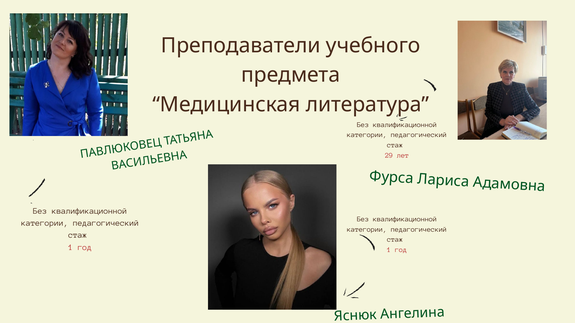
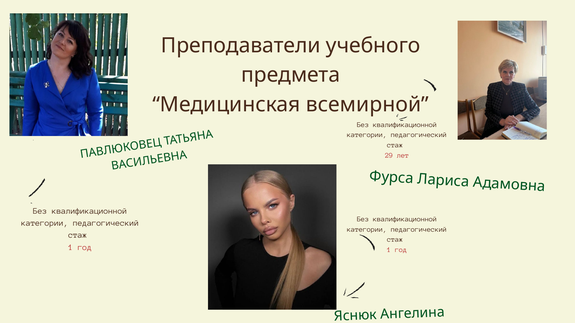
литература: литература -> всемирной
